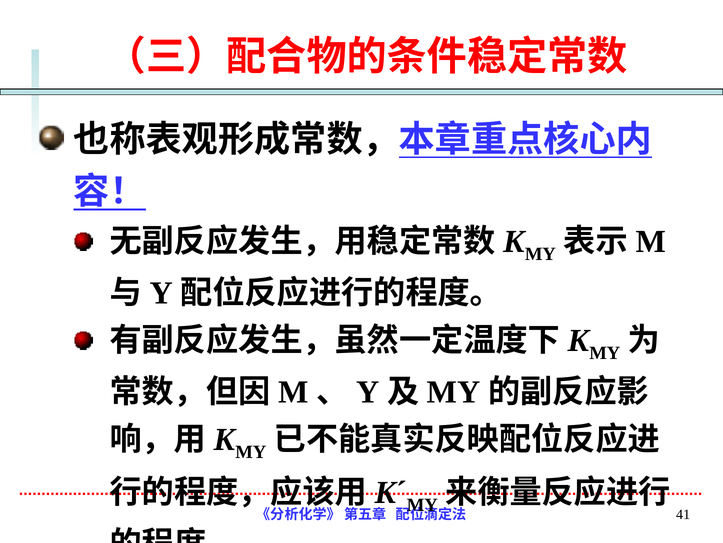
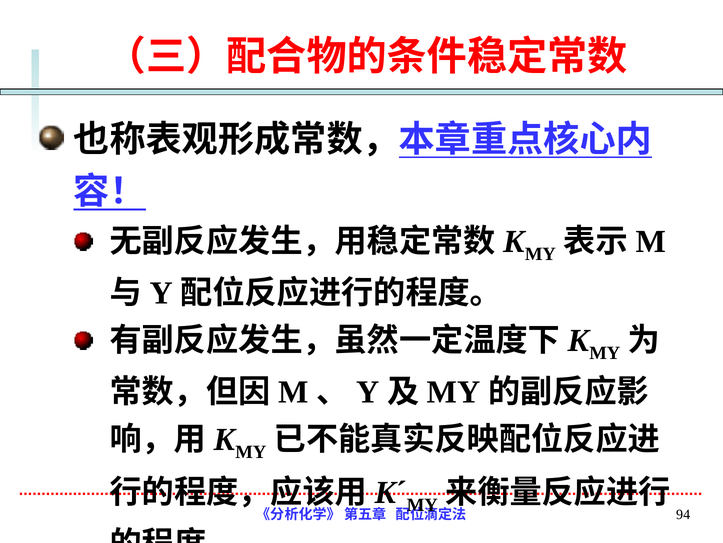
41: 41 -> 94
